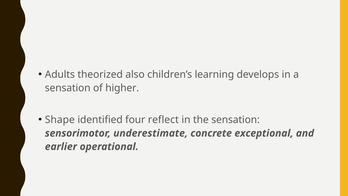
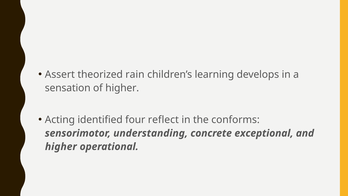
Adults: Adults -> Assert
also: also -> rain
Shape: Shape -> Acting
the sensation: sensation -> conforms
underestimate: underestimate -> understanding
earlier at (61, 146): earlier -> higher
